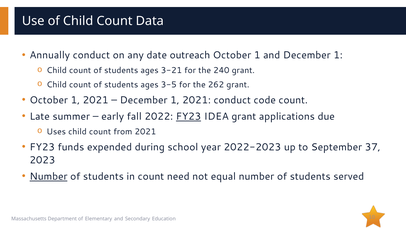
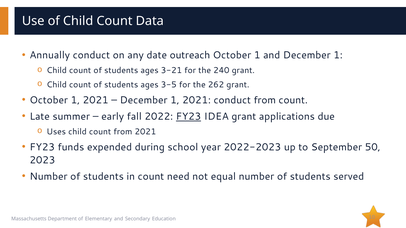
conduct code: code -> from
37: 37 -> 50
Number at (49, 177) underline: present -> none
